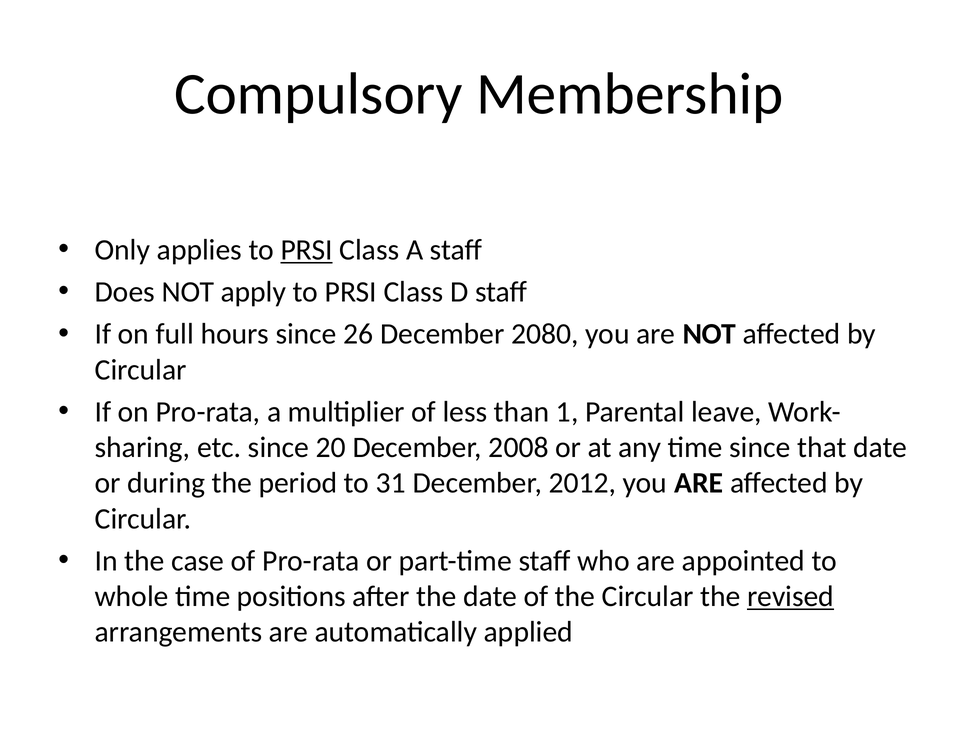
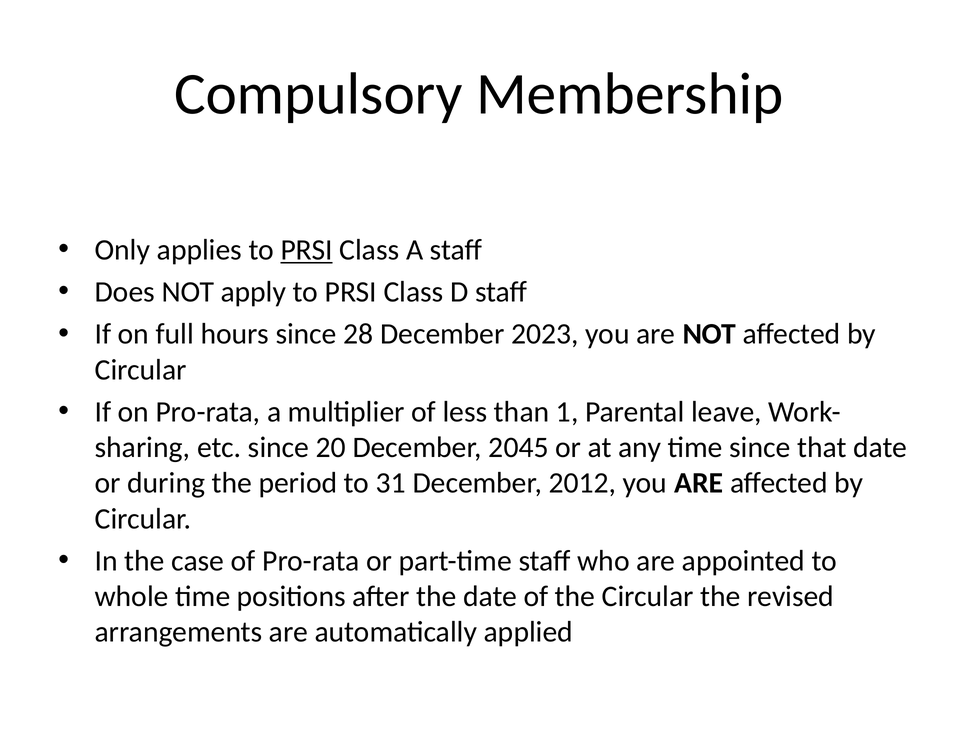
26: 26 -> 28
2080: 2080 -> 2023
2008: 2008 -> 2045
revised underline: present -> none
